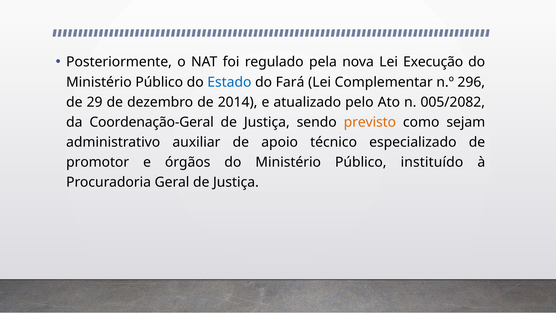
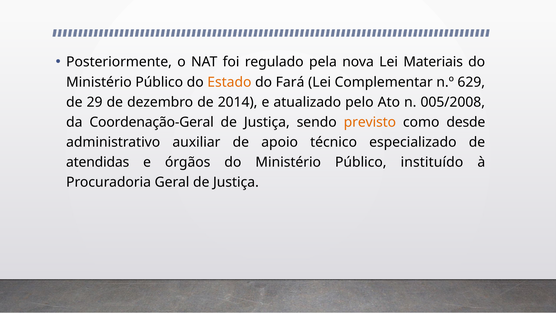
Execução: Execução -> Materiais
Estado colour: blue -> orange
296: 296 -> 629
005/2082: 005/2082 -> 005/2008
sejam: sejam -> desde
promotor: promotor -> atendidas
